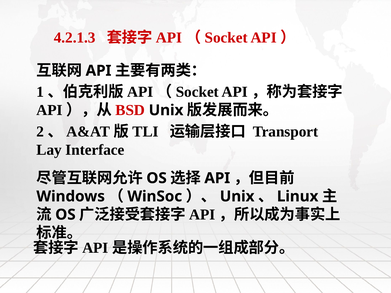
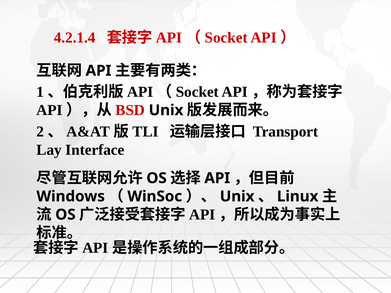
4.2.1.3: 4.2.1.3 -> 4.2.1.4
